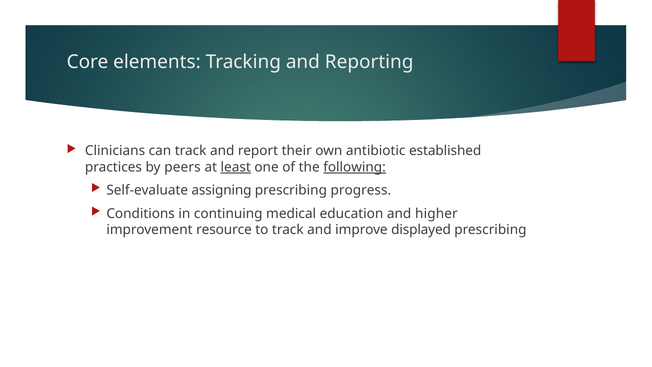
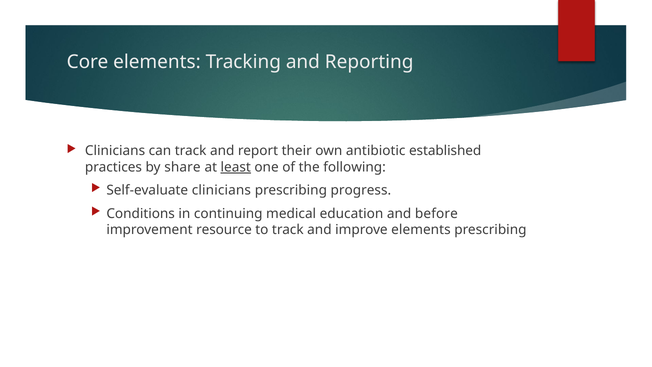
peers: peers -> share
following underline: present -> none
Self-evaluate assigning: assigning -> clinicians
higher: higher -> before
improve displayed: displayed -> elements
